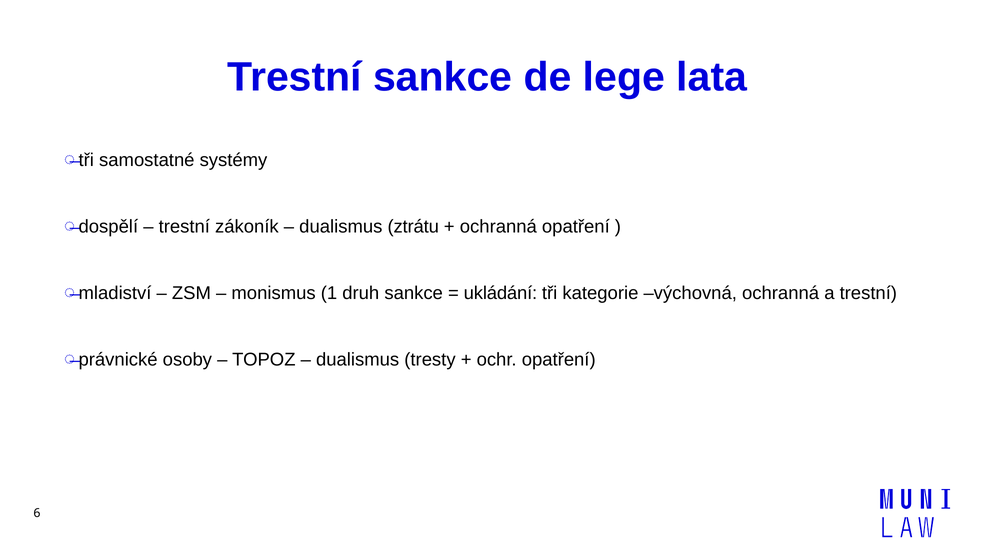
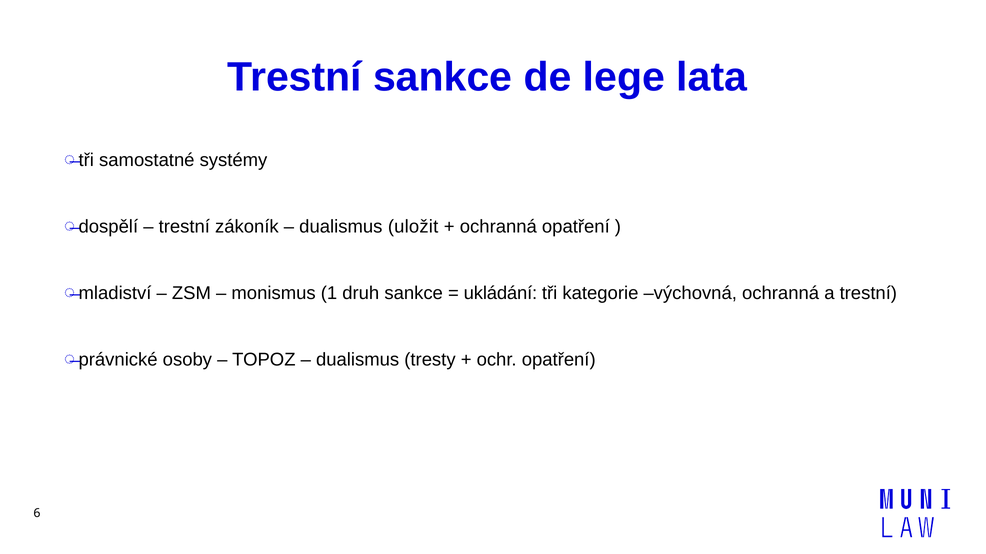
ztrátu: ztrátu -> uložit
